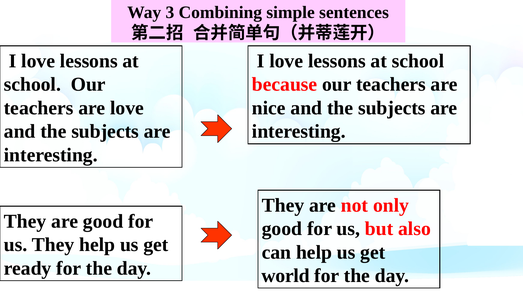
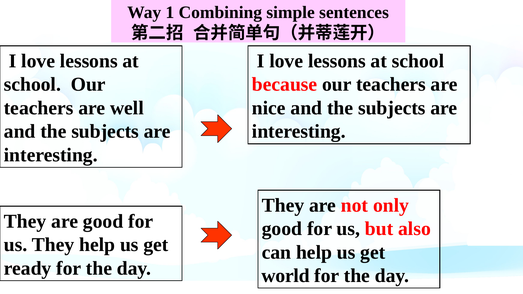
3: 3 -> 1
are love: love -> well
